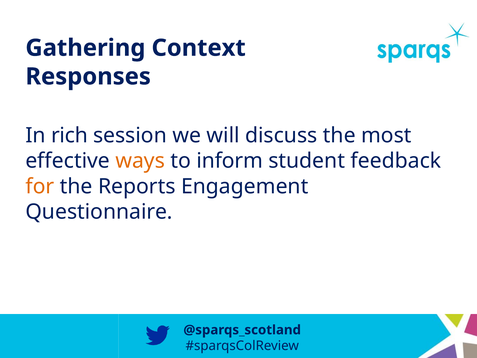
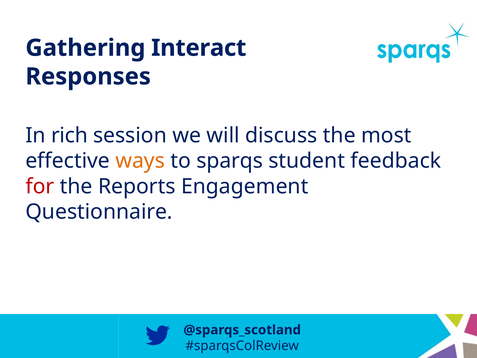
Context: Context -> Interact
inform: inform -> sparqs
for colour: orange -> red
